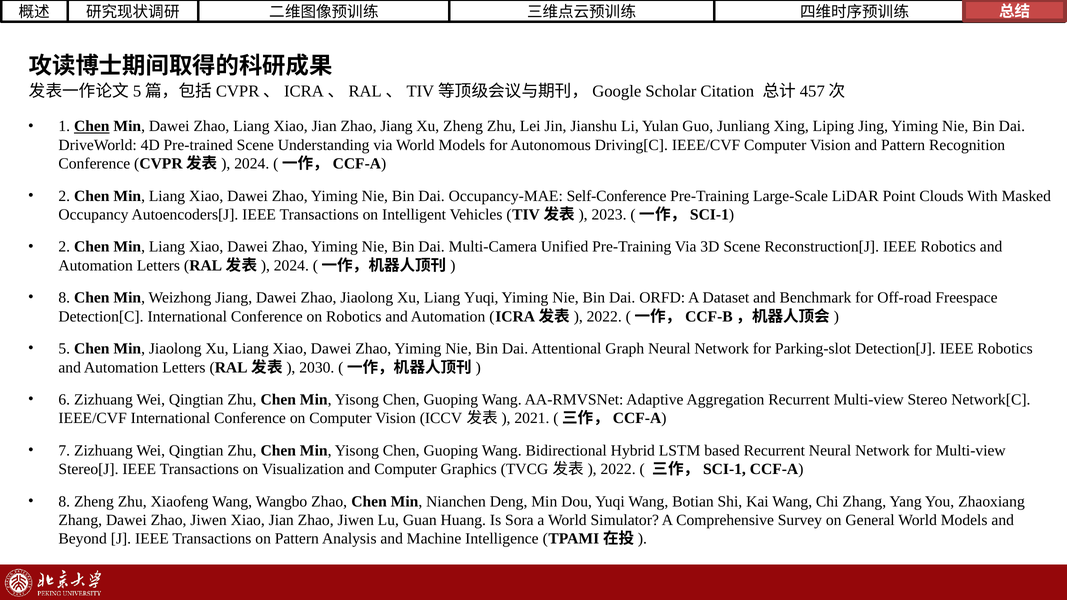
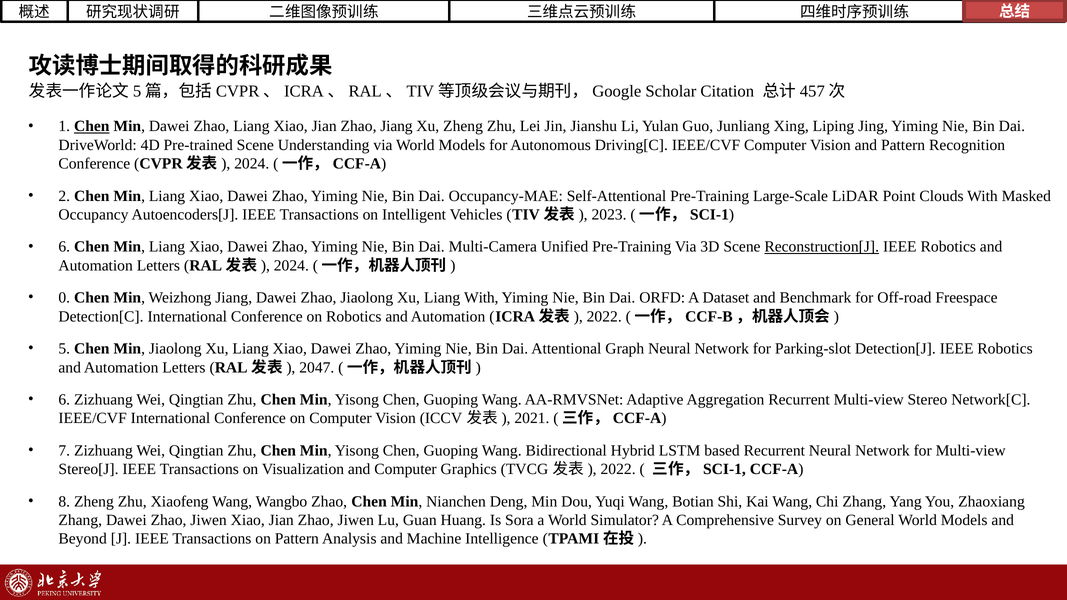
Self-Conference: Self-Conference -> Self-Attentional
2 at (64, 247): 2 -> 6
Reconstruction[J underline: none -> present
8 at (64, 298): 8 -> 0
Liang Yuqi: Yuqi -> With
2030: 2030 -> 2047
